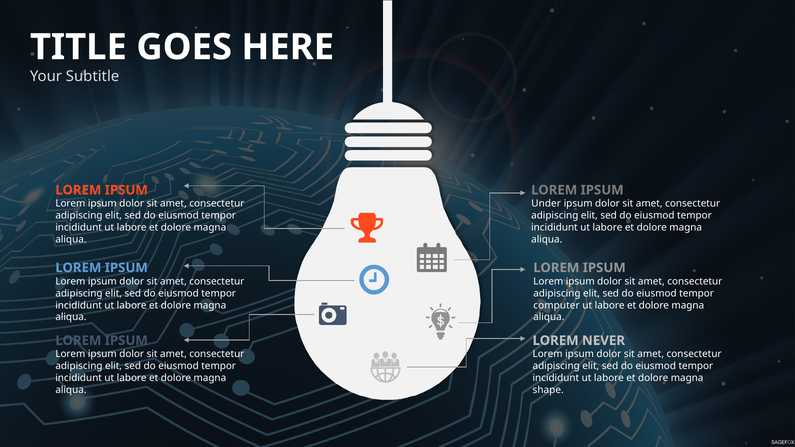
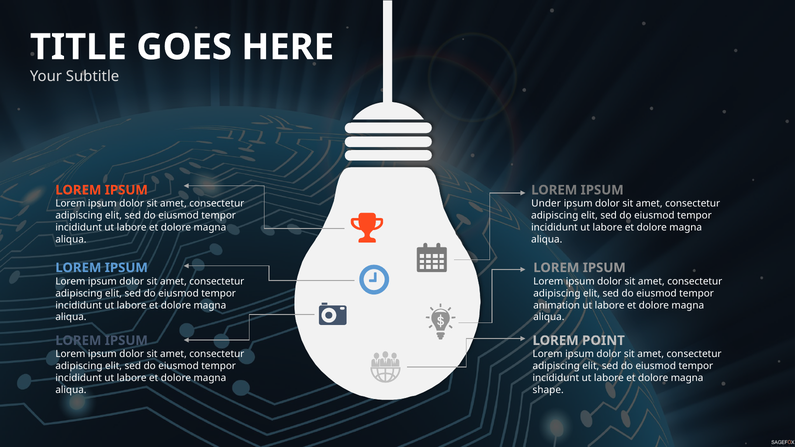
computer: computer -> animation
NEVER: NEVER -> POINT
